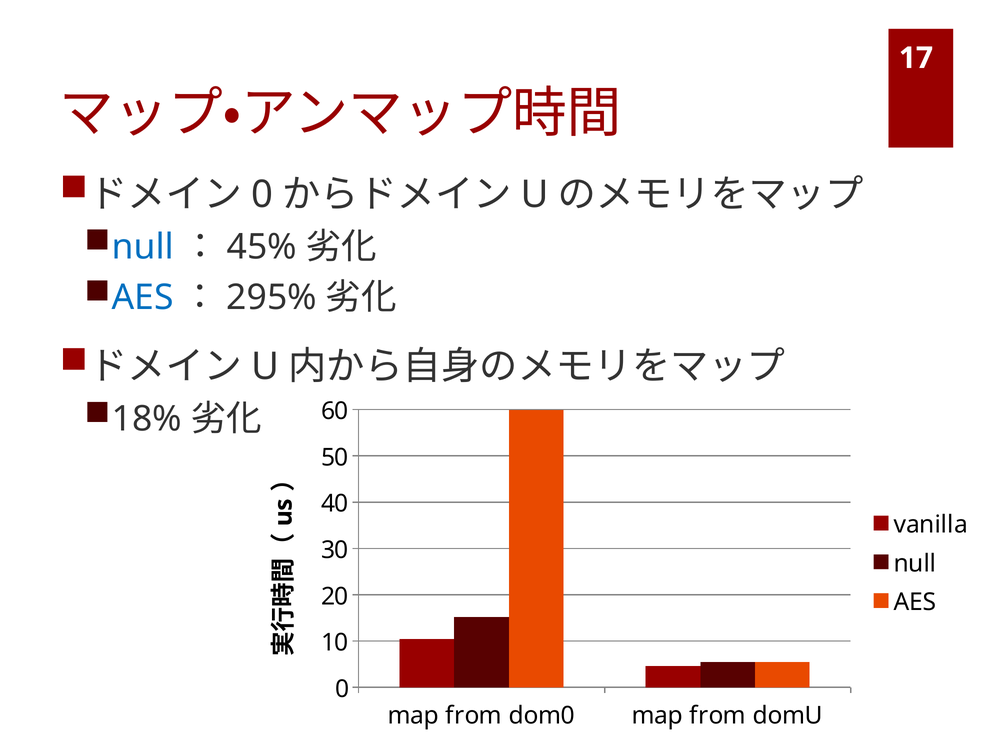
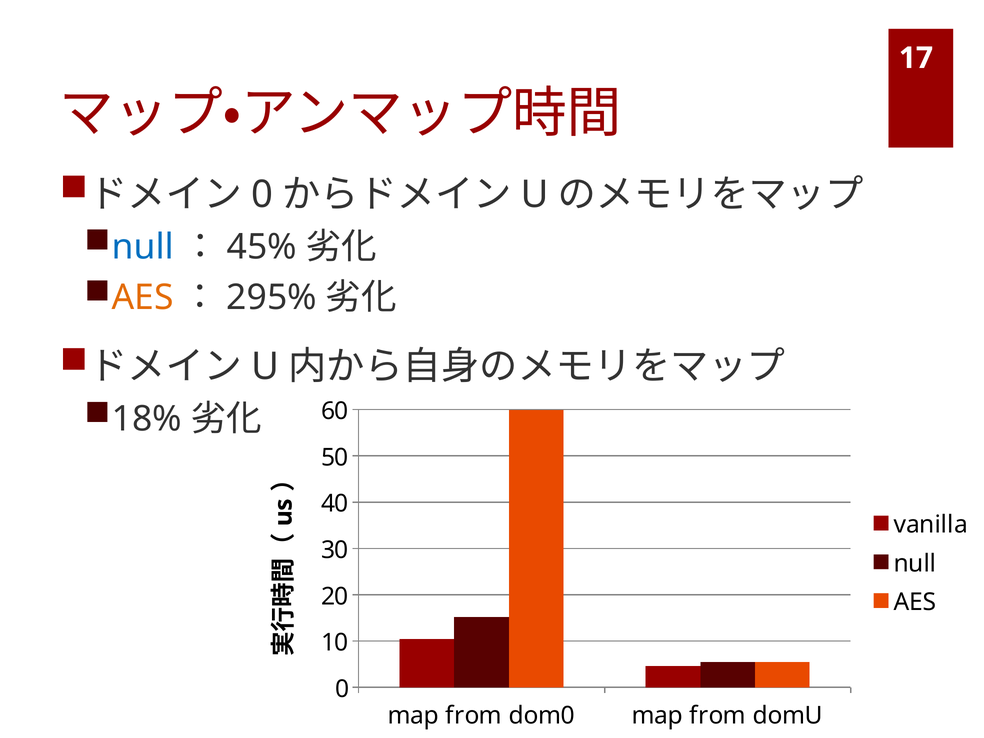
AES at (143, 298) colour: blue -> orange
